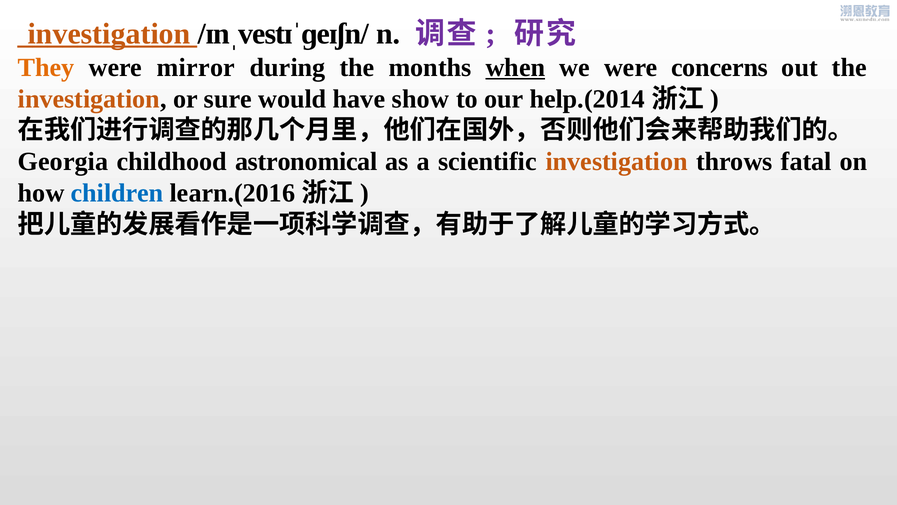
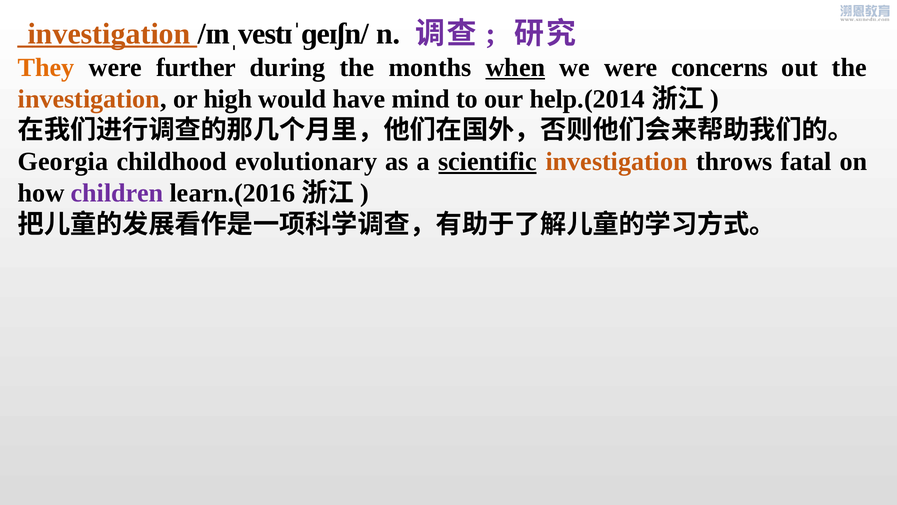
mirror: mirror -> further
sure: sure -> high
show: show -> mind
astronomical: astronomical -> evolutionary
scientific underline: none -> present
children colour: blue -> purple
